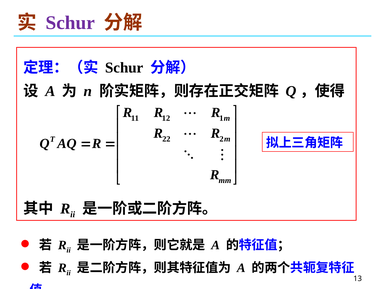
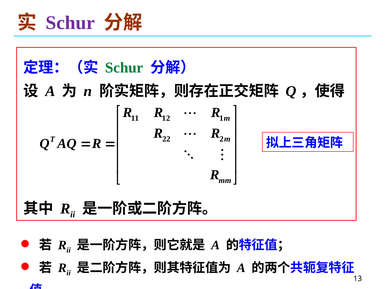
Schur at (124, 68) colour: black -> green
